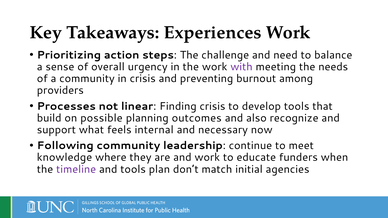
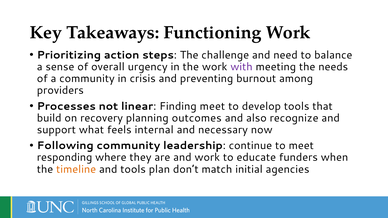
Experiences: Experiences -> Functioning
Finding crisis: crisis -> meet
possible: possible -> recovery
knowledge: knowledge -> responding
timeline colour: purple -> orange
